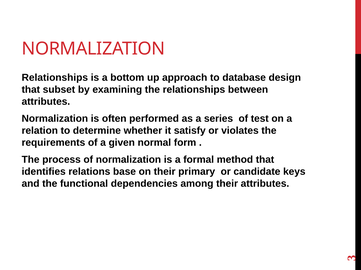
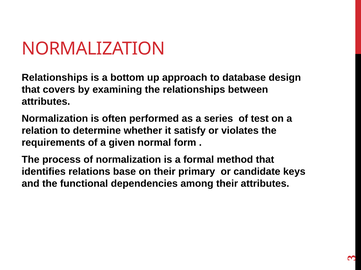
subset: subset -> covers
